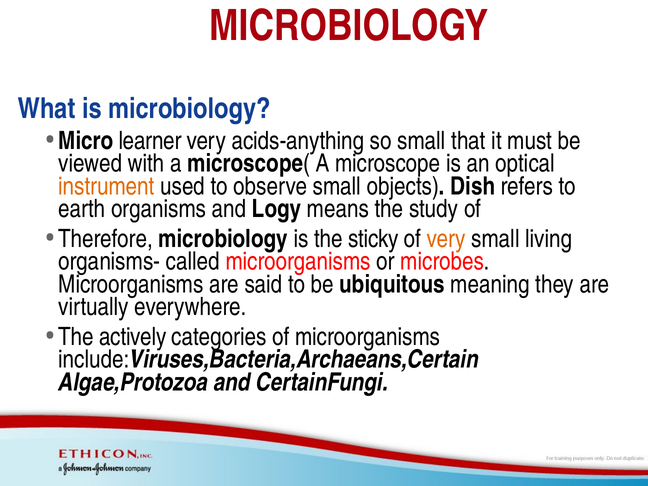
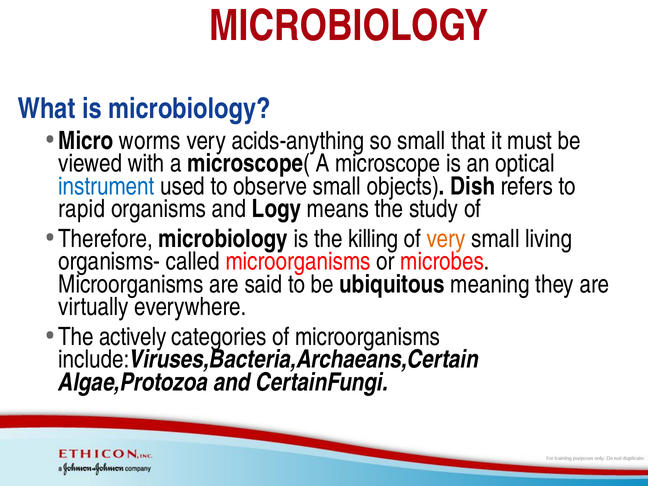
learner: learner -> worms
instrument colour: orange -> blue
earth: earth -> rapid
sticky: sticky -> killing
